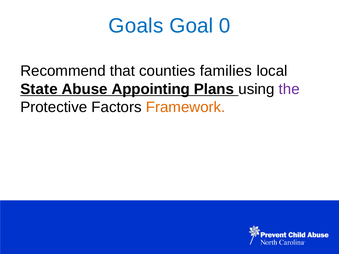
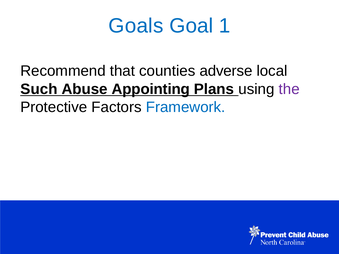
0: 0 -> 1
families: families -> adverse
State: State -> Such
Framework colour: orange -> blue
